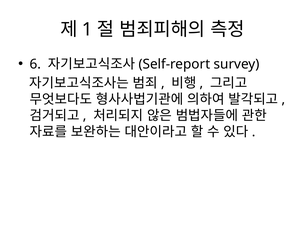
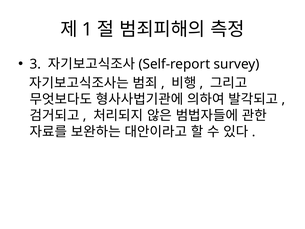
6: 6 -> 3
